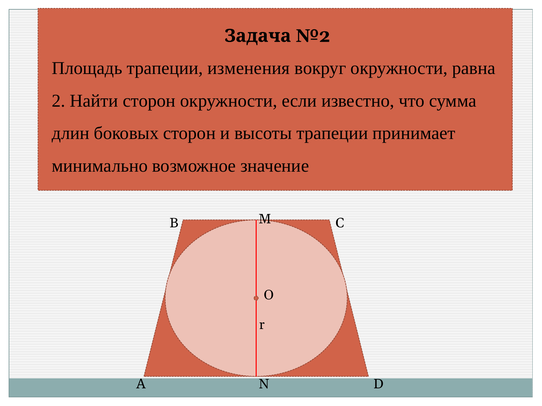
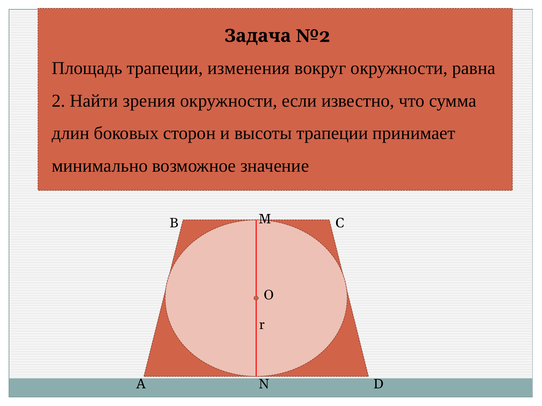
Найти сторон: сторон -> зрения
